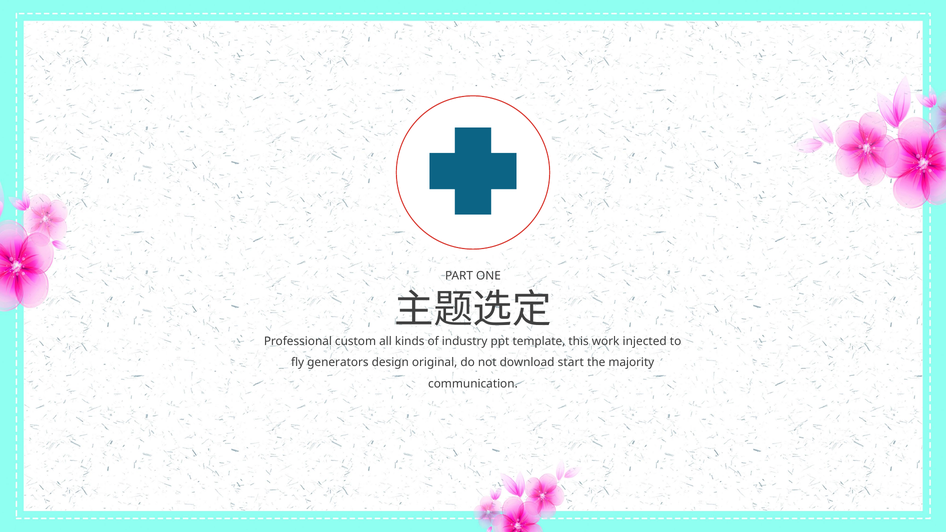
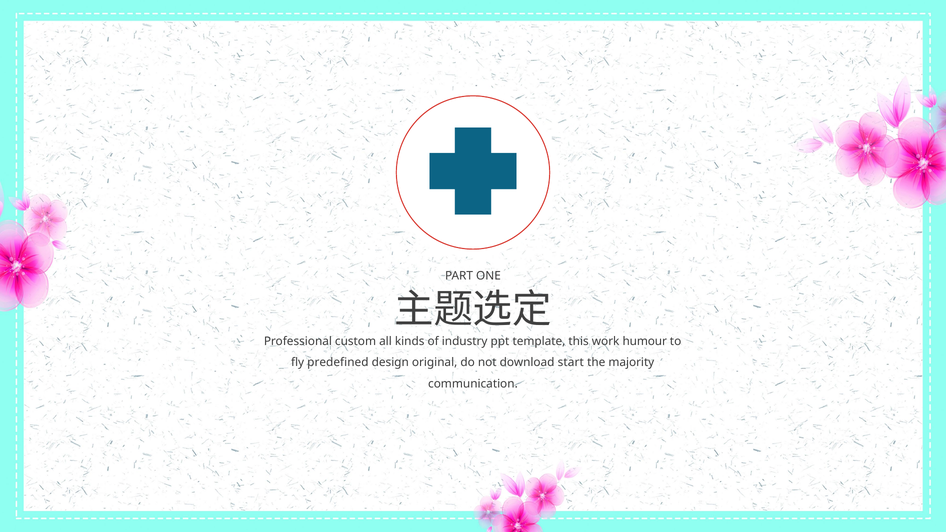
injected: injected -> humour
generators: generators -> predefined
